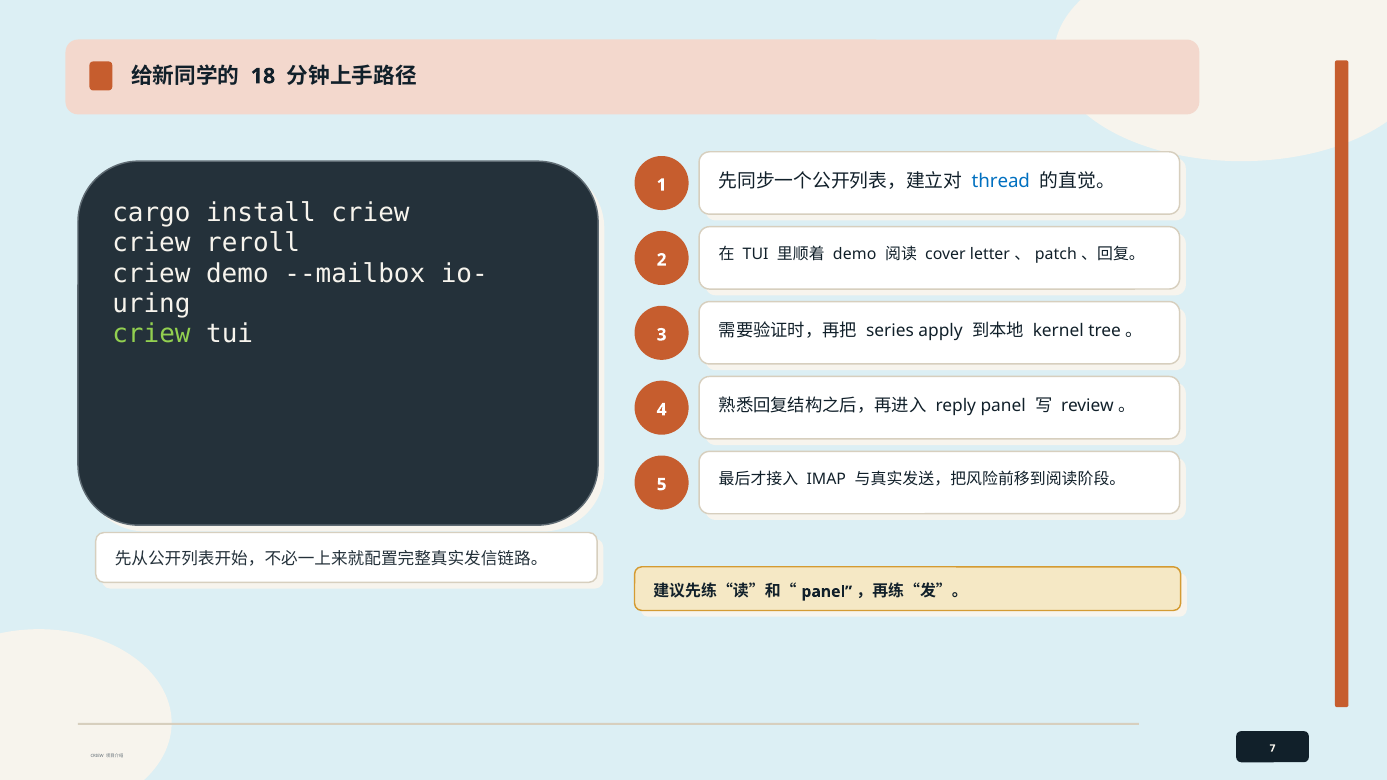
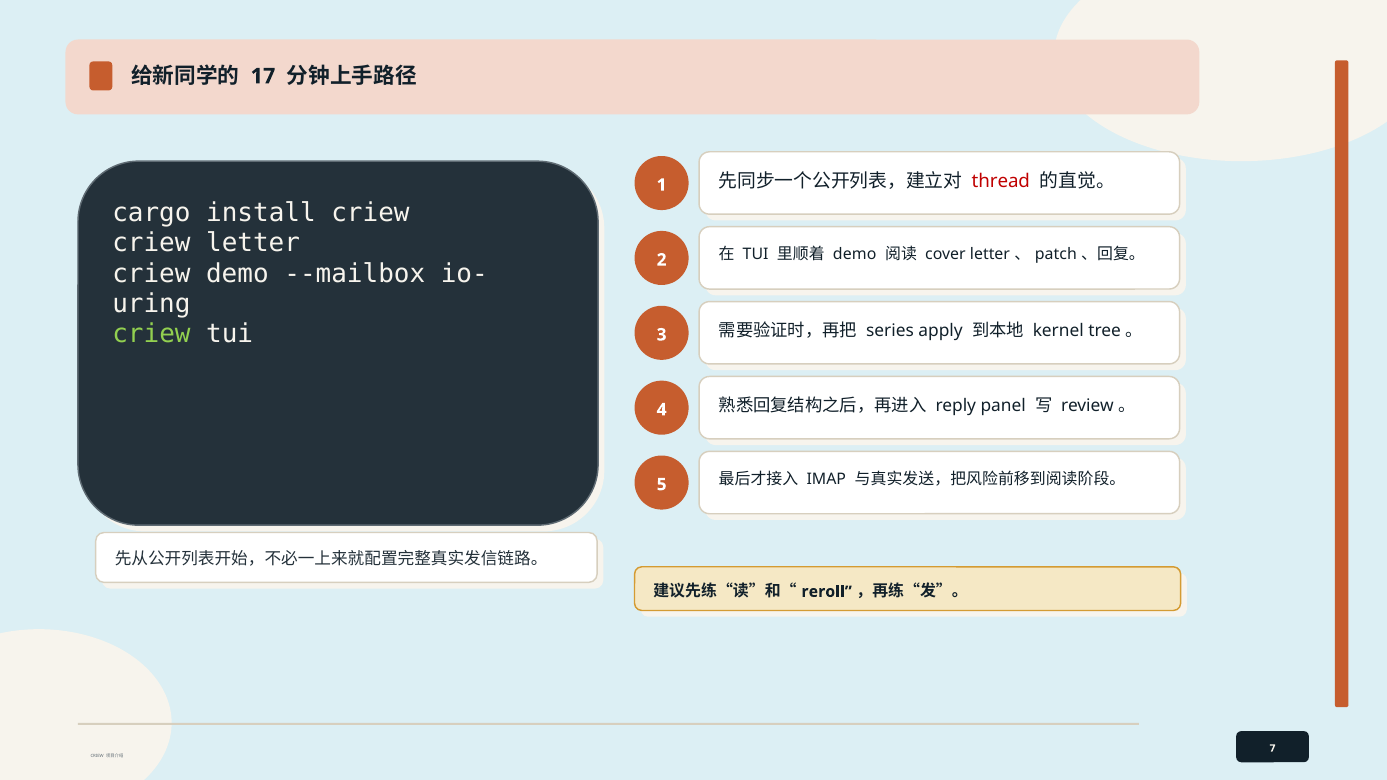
18: 18 -> 17
thread colour: blue -> red
criew reroll: reroll -> letter
panel at (827, 592): panel -> reroll
